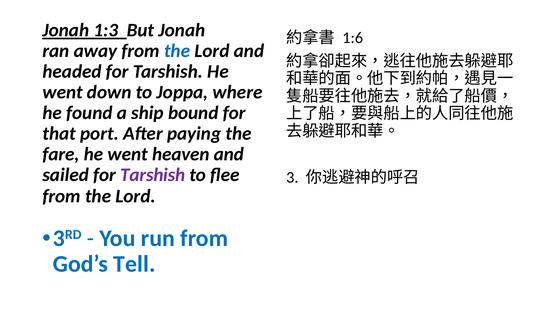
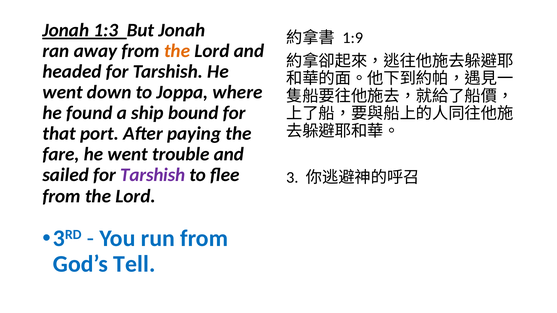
1:6: 1:6 -> 1:9
the at (177, 51) colour: blue -> orange
heaven: heaven -> trouble
